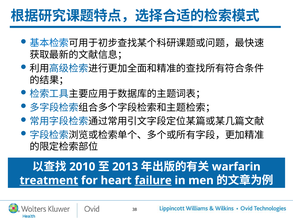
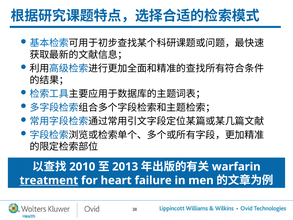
failure underline: present -> none
